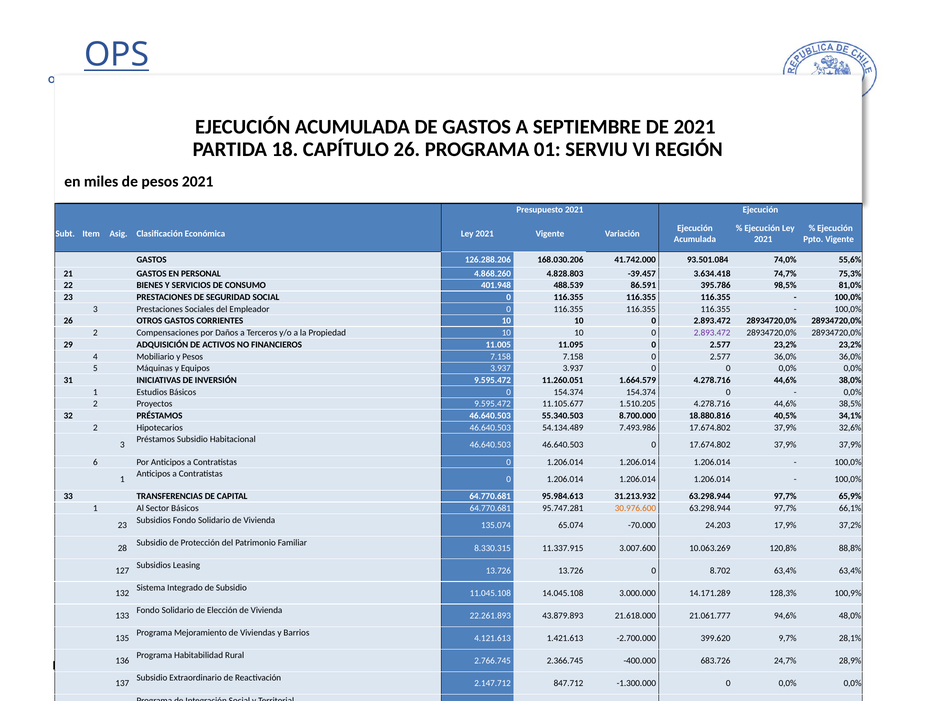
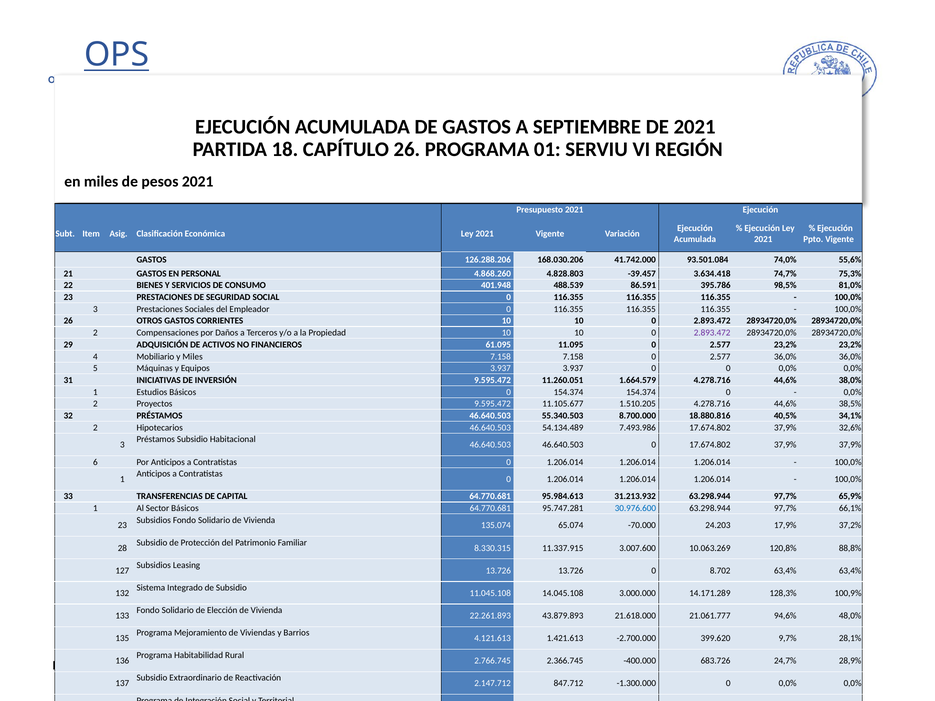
11.005: 11.005 -> 61.095
y Pesos: Pesos -> Miles
30.976.600 colour: orange -> blue
